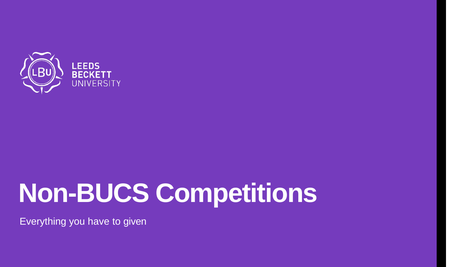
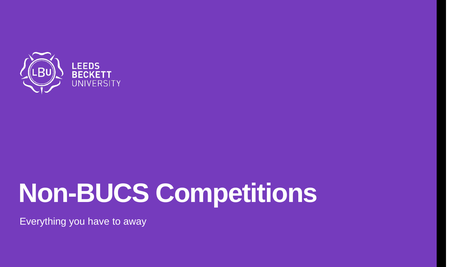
given: given -> away
